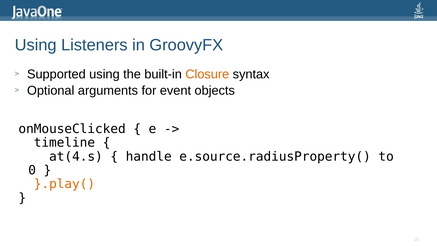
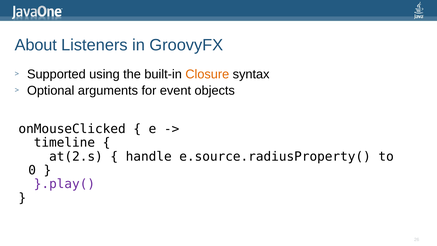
Using at (36, 45): Using -> About
at(4.s: at(4.s -> at(2.s
}.play( colour: orange -> purple
